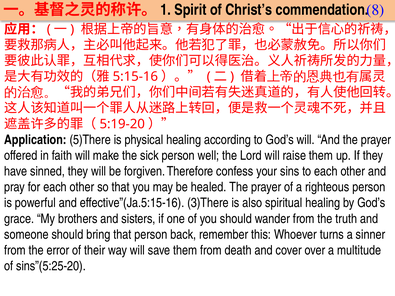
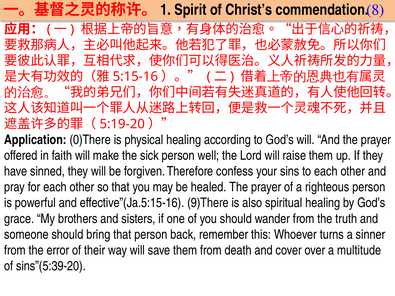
5)There: 5)There -> 0)There
3)There: 3)There -> 9)There
sins”(5:25-20: sins”(5:25-20 -> sins”(5:39-20
